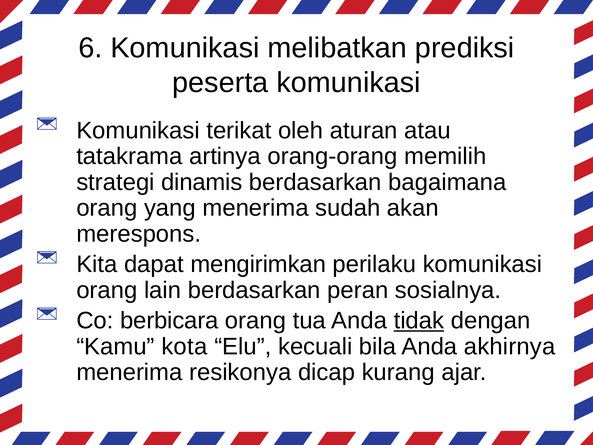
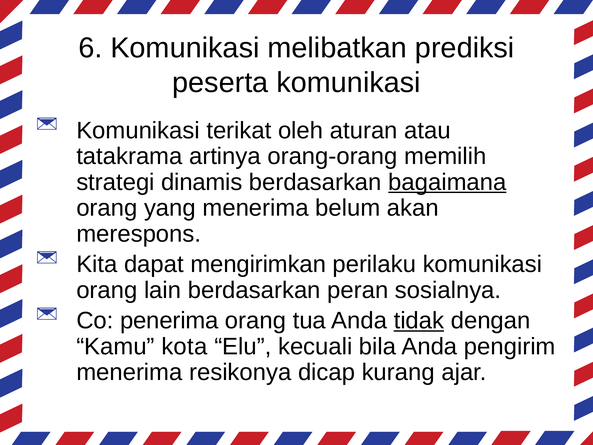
bagaimana underline: none -> present
sudah: sudah -> belum
berbicara: berbicara -> penerima
akhirnya: akhirnya -> pengirim
